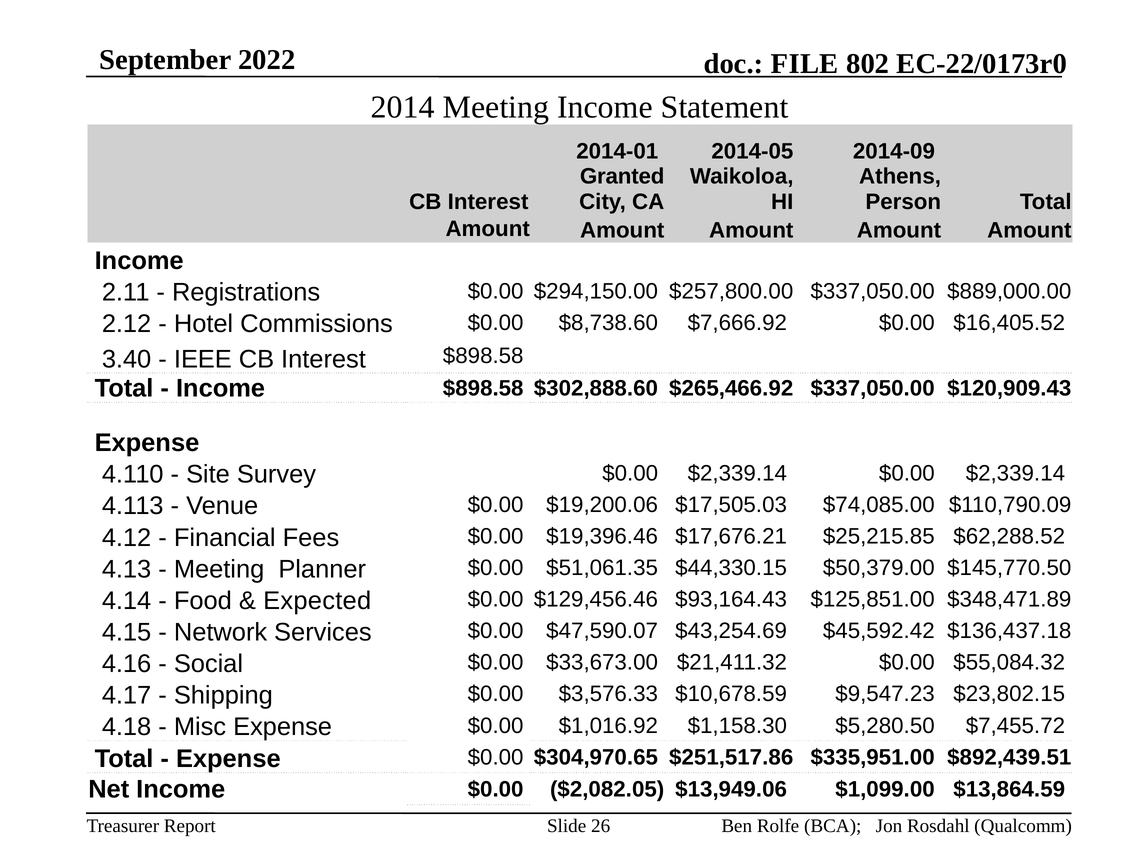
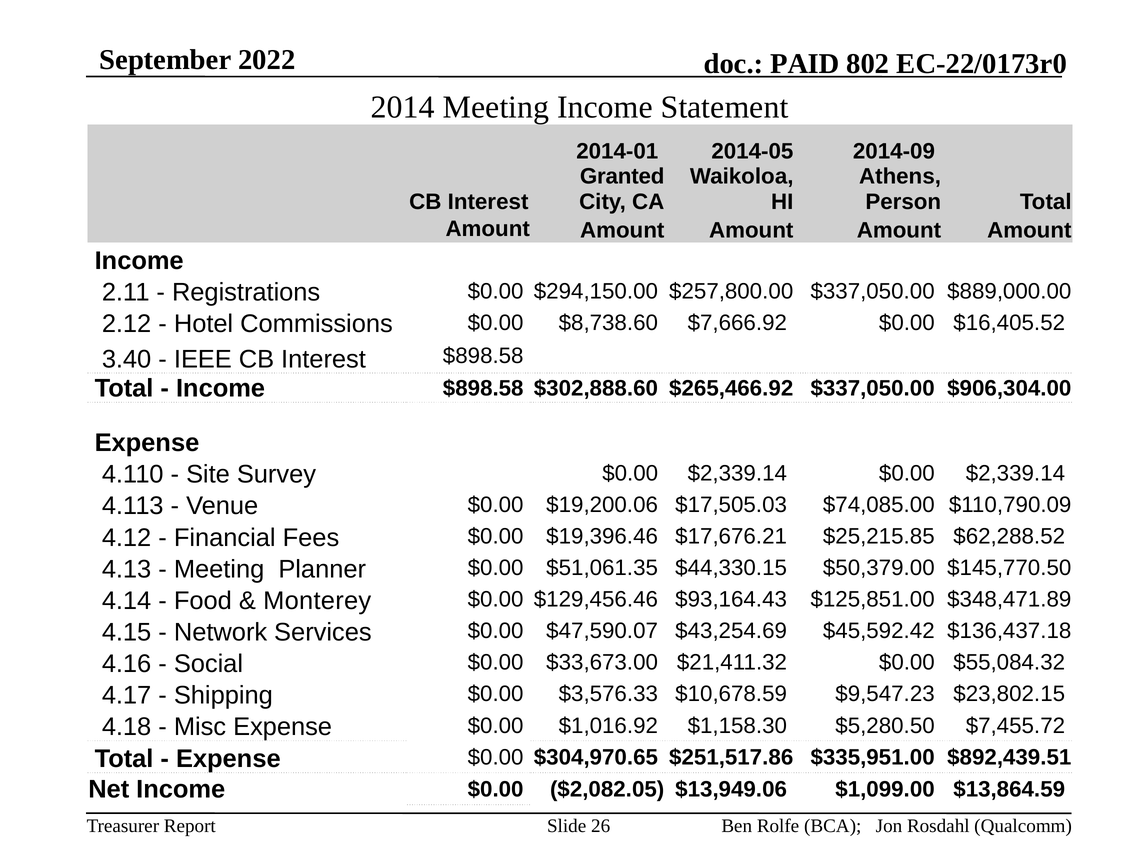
FILE: FILE -> PAID
$120,909.43: $120,909.43 -> $906,304.00
Expected: Expected -> Monterey
